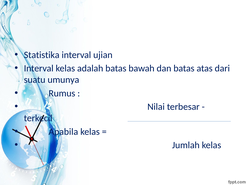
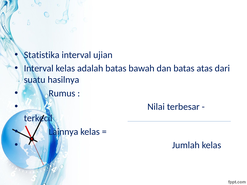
umunya: umunya -> hasilnya
Apabila: Apabila -> Lainnya
